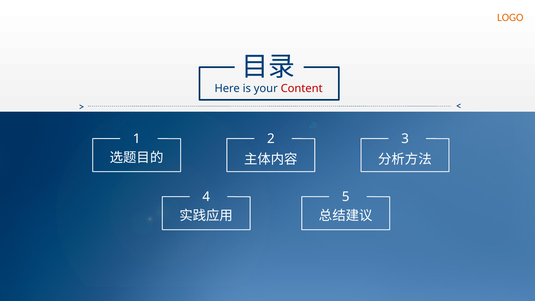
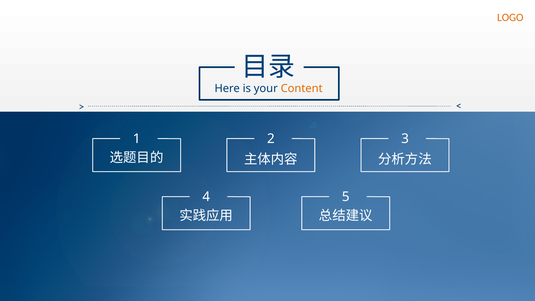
Content colour: red -> orange
